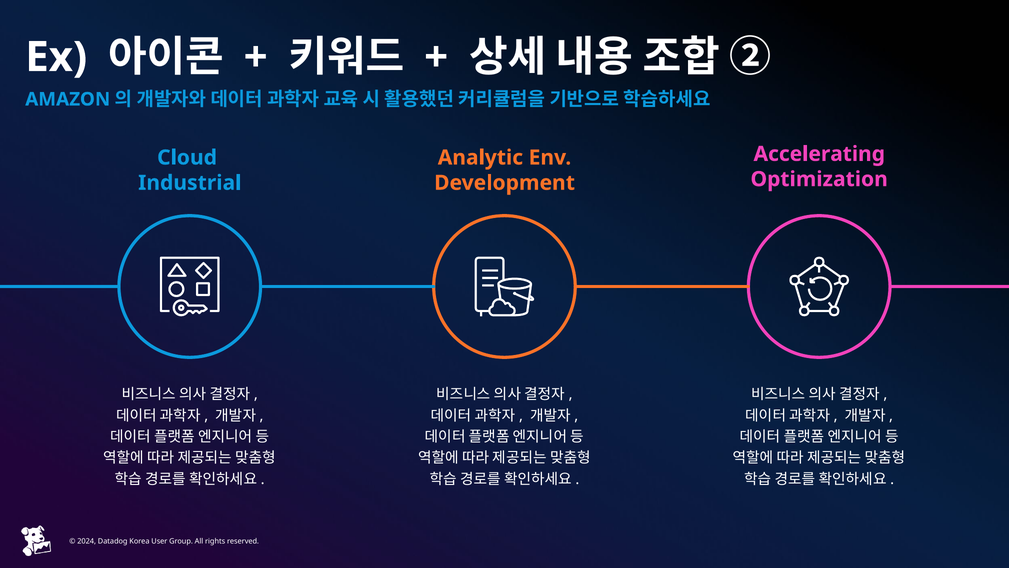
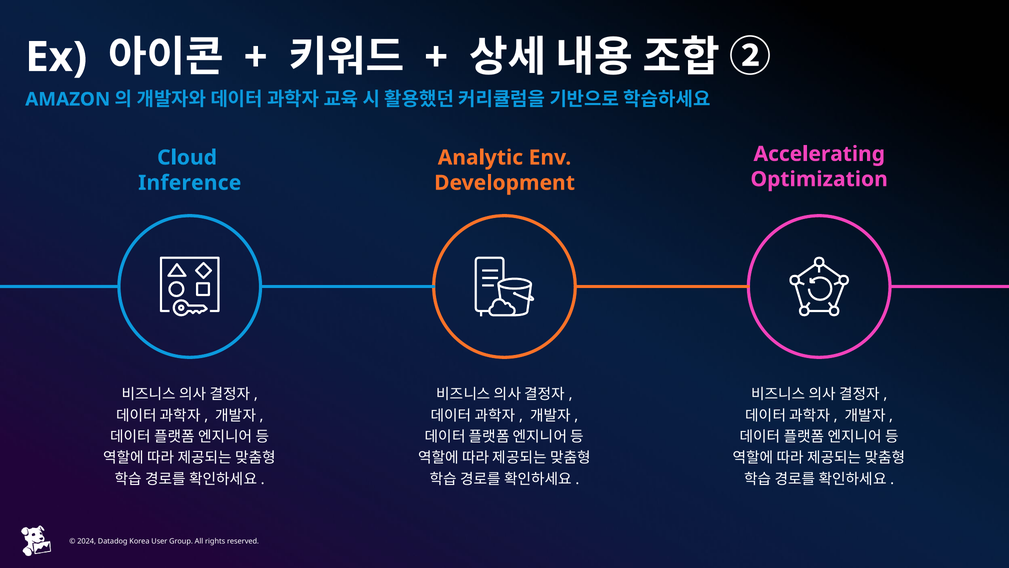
Industrial: Industrial -> Inference
